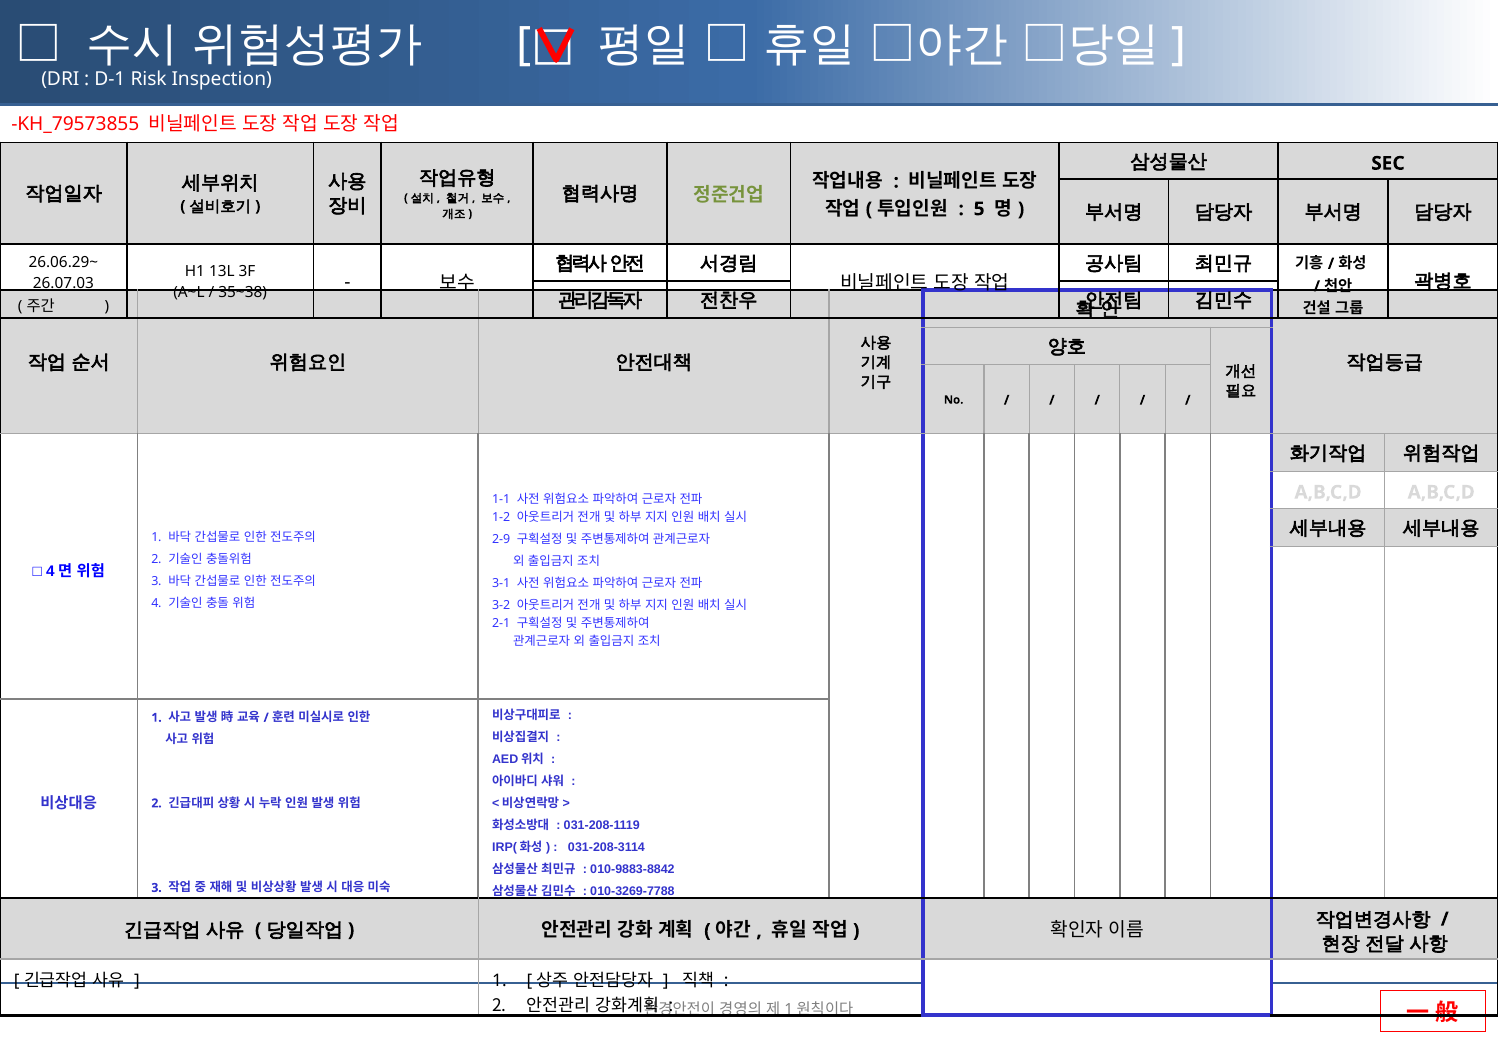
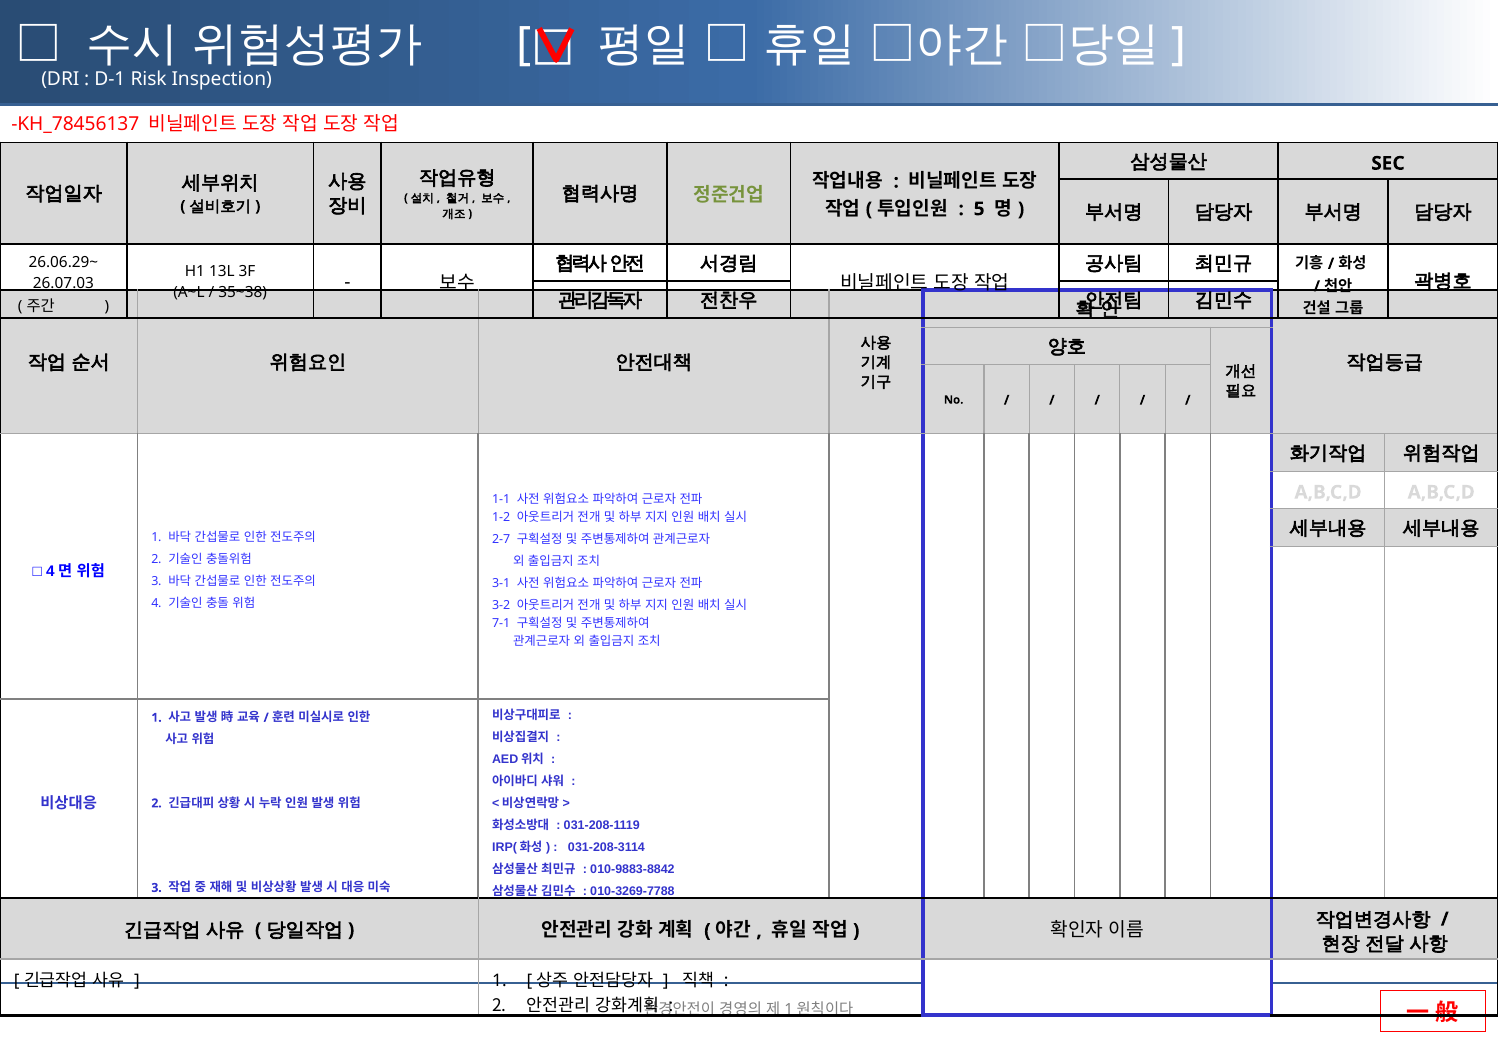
KH_79573855: KH_79573855 -> KH_78456137
2-9: 2-9 -> 2-7
2-1: 2-1 -> 7-1
